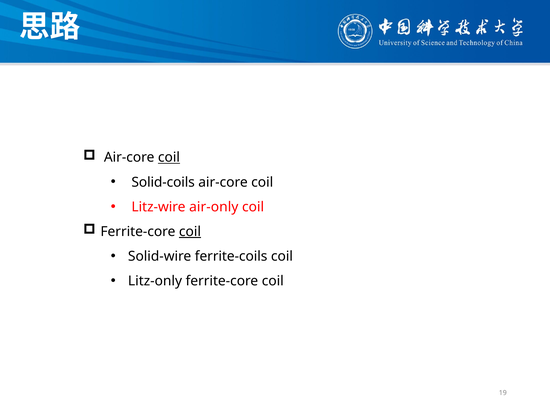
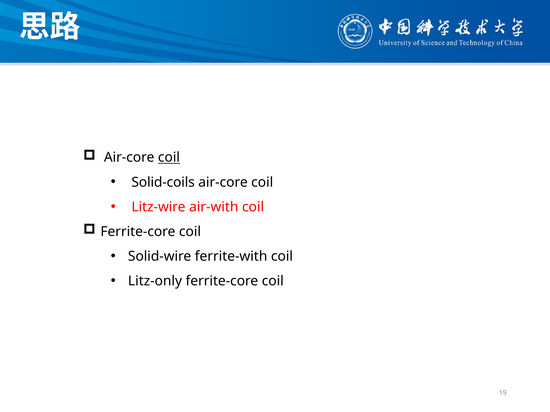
air-only: air-only -> air-with
coil at (190, 232) underline: present -> none
ferrite-coils: ferrite-coils -> ferrite-with
